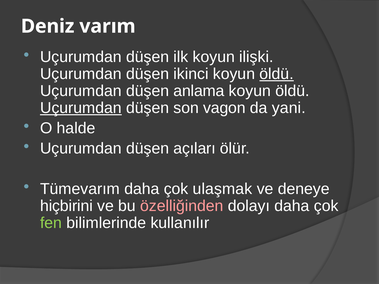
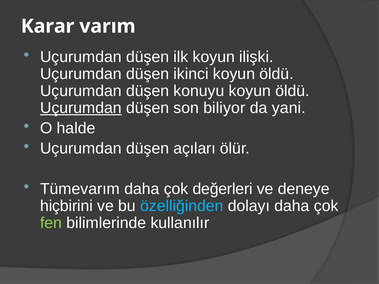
Deniz: Deniz -> Karar
öldü at (277, 74) underline: present -> none
anlama: anlama -> konuyu
vagon: vagon -> biliyor
ulaşmak: ulaşmak -> değerleri
özelliğinden colour: pink -> light blue
